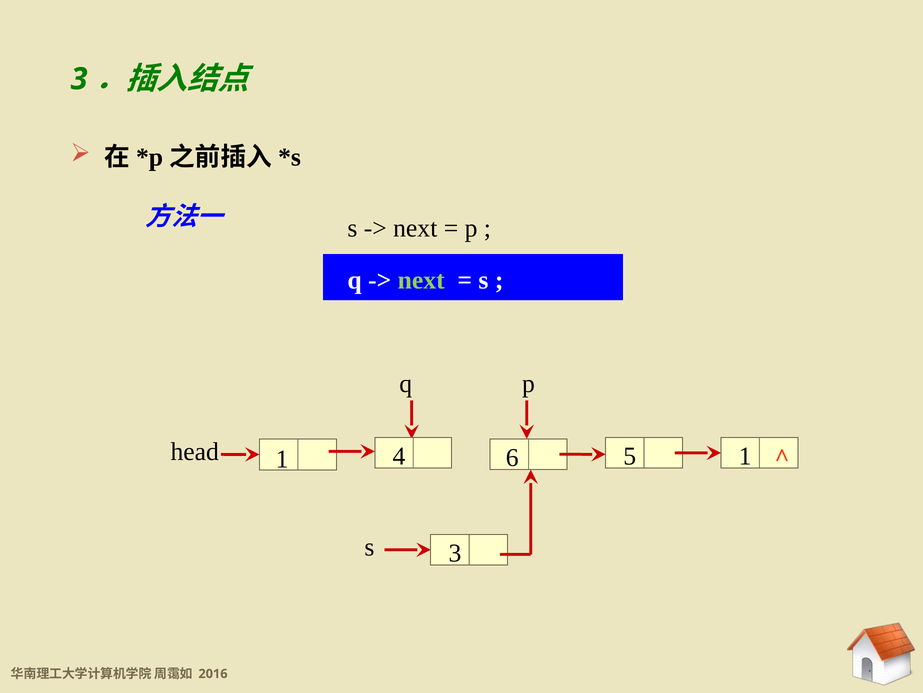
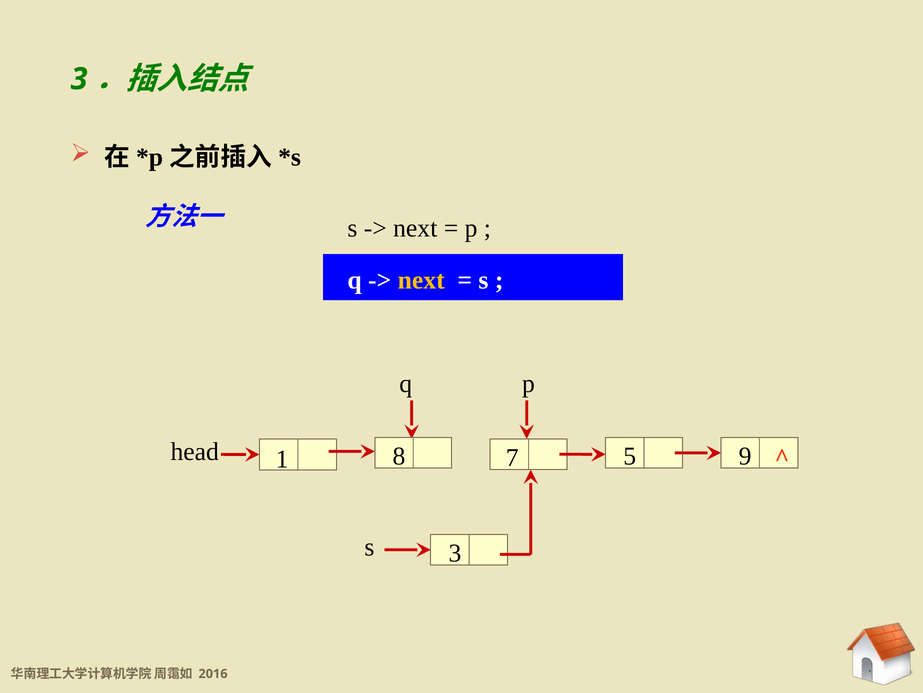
next at (421, 280) colour: light green -> yellow
6: 6 -> 7
5 1: 1 -> 9
4: 4 -> 8
